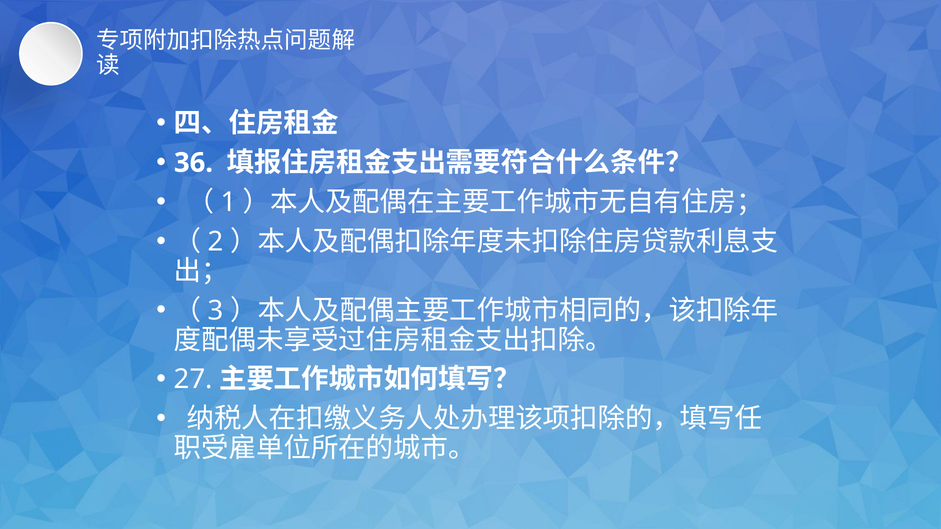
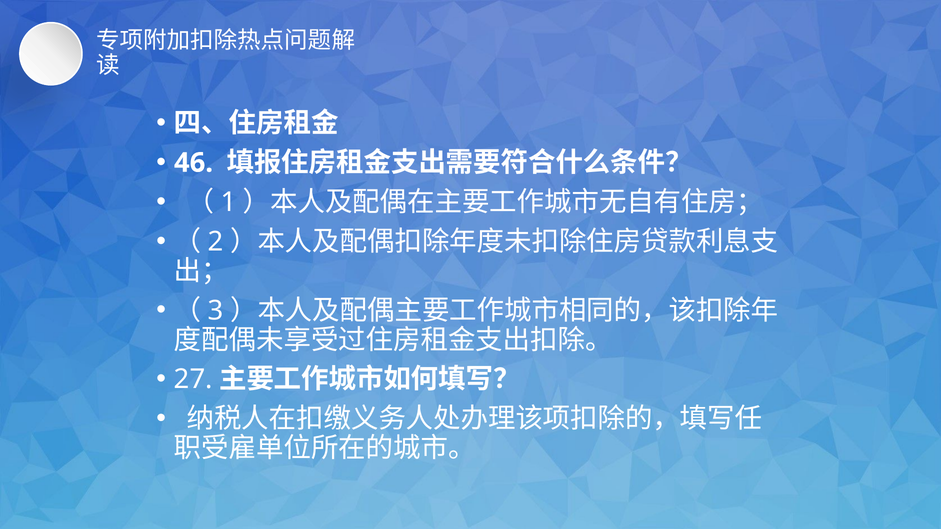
36: 36 -> 46
